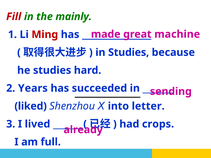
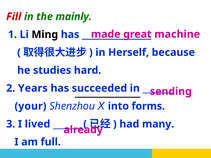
Ming colour: red -> black
in Studies: Studies -> Herself
liked: liked -> your
letter: letter -> forms
crops: crops -> many
